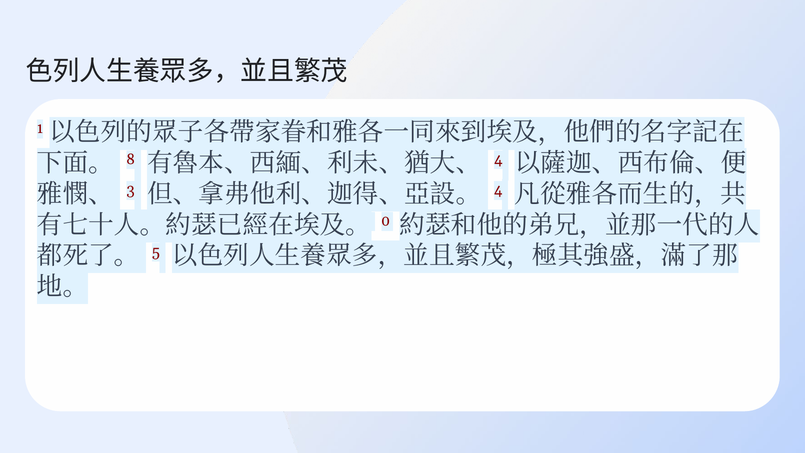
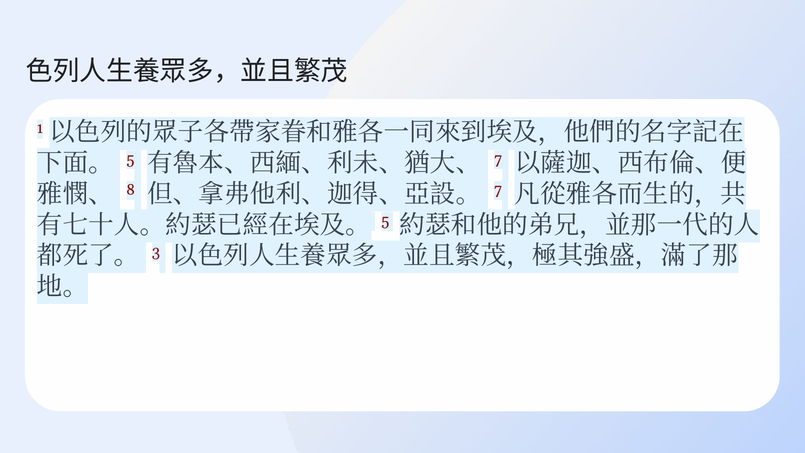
8 at (131, 159): 8 -> 5
4 at (498, 159): 4 -> 7
3: 3 -> 8
4 at (498, 190): 4 -> 7
0 at (386, 221): 0 -> 5
5: 5 -> 3
